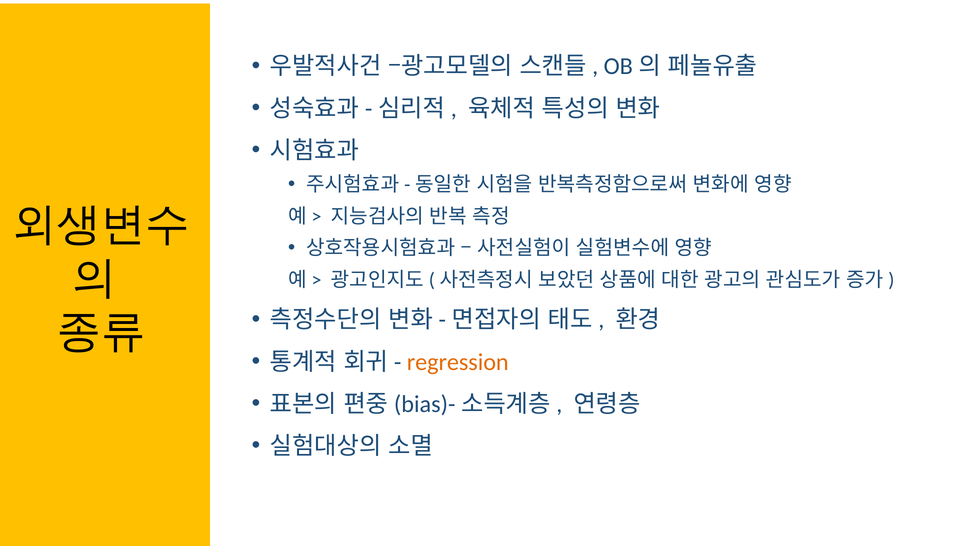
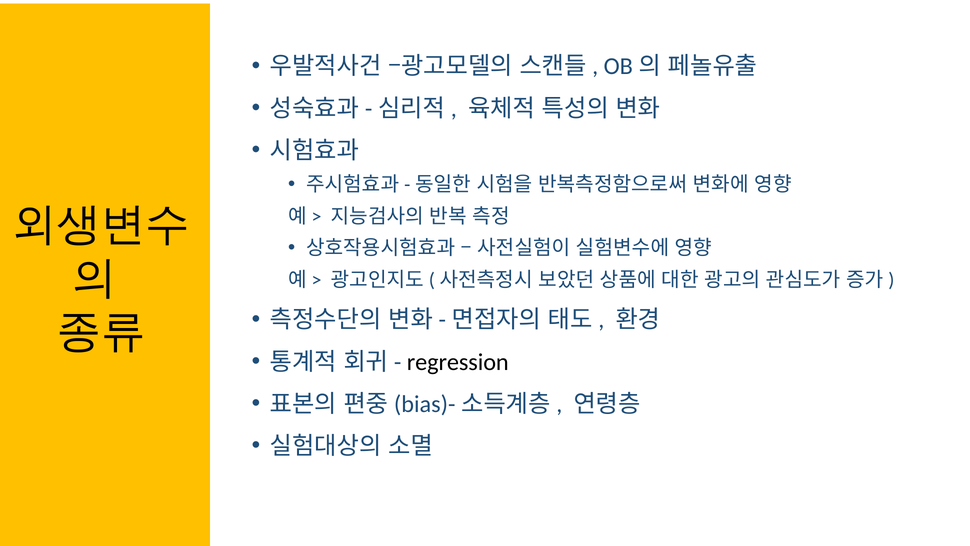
regression colour: orange -> black
